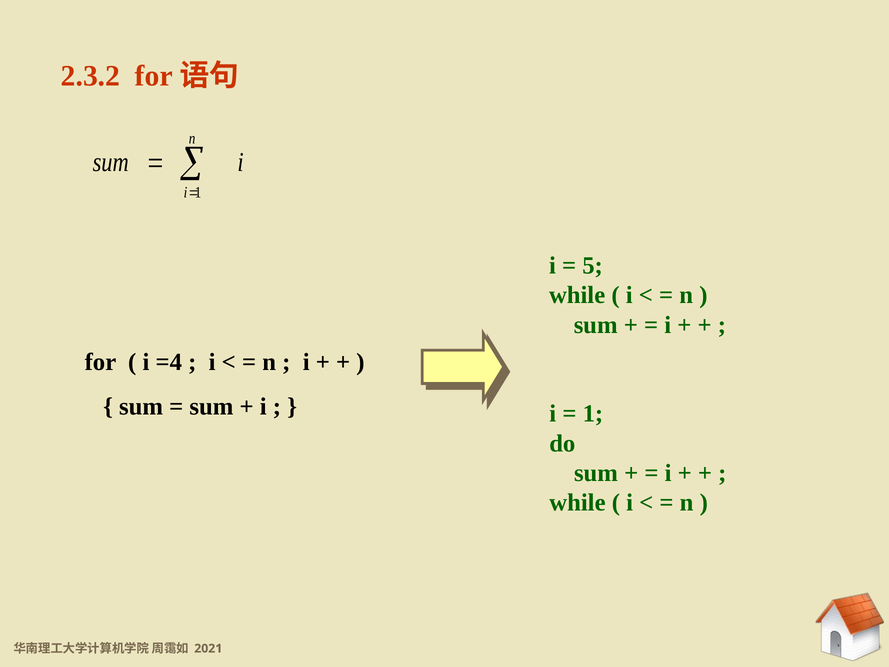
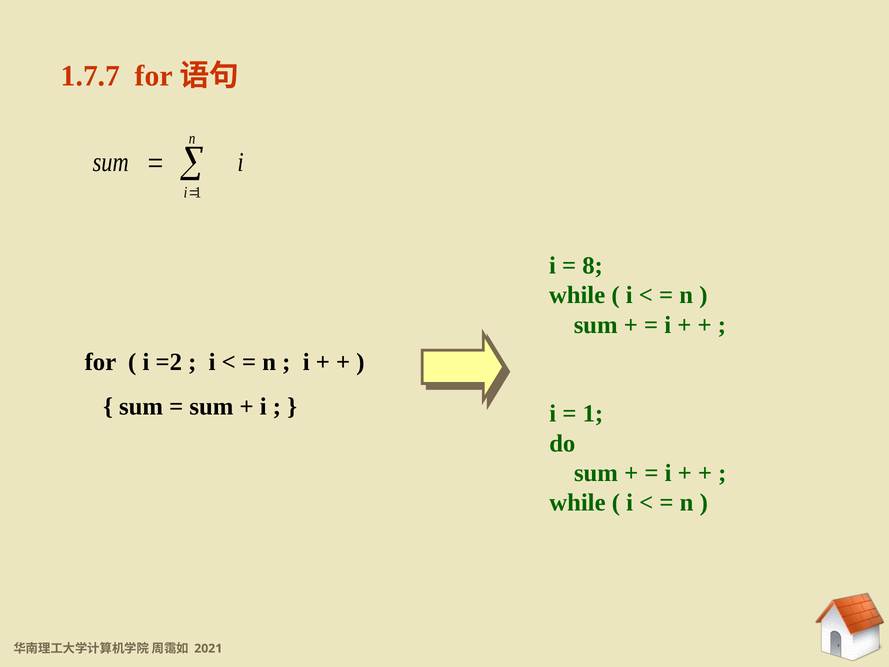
2.3.2: 2.3.2 -> 1.7.7
5: 5 -> 8
=4: =4 -> =2
